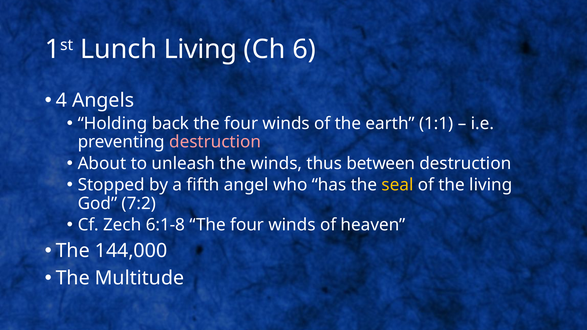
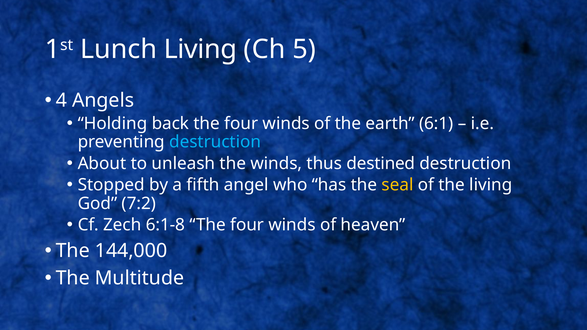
6: 6 -> 5
1:1: 1:1 -> 6:1
destruction at (215, 142) colour: pink -> light blue
between: between -> destined
